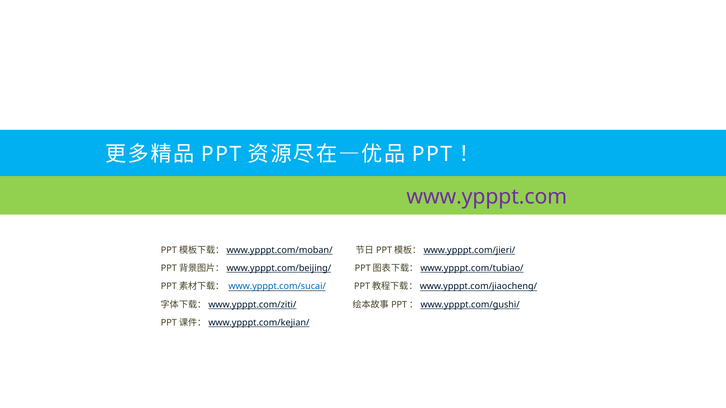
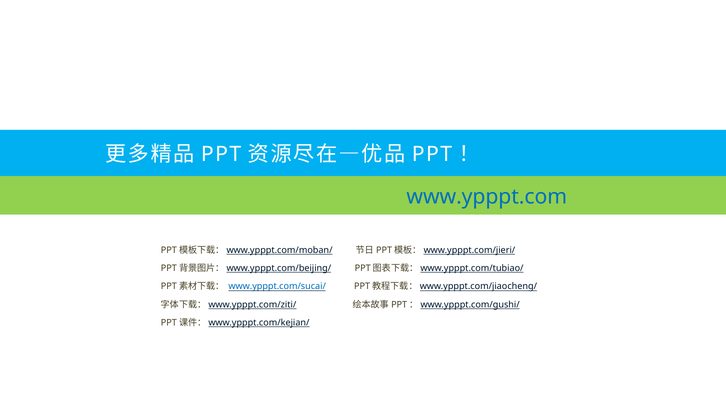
www.ypppt.com colour: purple -> blue
